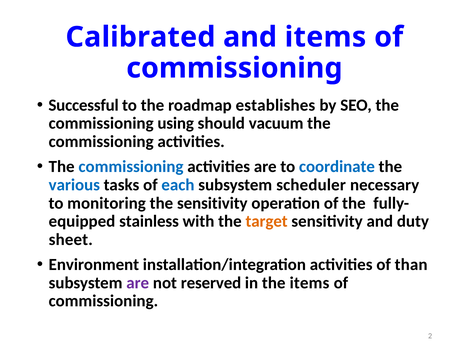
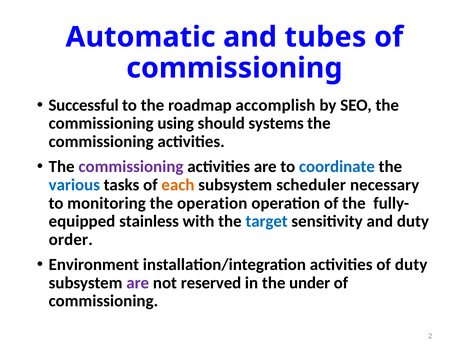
Calibrated: Calibrated -> Automatic
and items: items -> tubes
establishes: establishes -> accomplish
vacuum: vacuum -> systems
commissioning at (131, 166) colour: blue -> purple
each colour: blue -> orange
the sensitivity: sensitivity -> operation
target colour: orange -> blue
sheet: sheet -> order
of than: than -> duty
the items: items -> under
